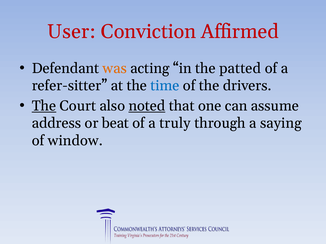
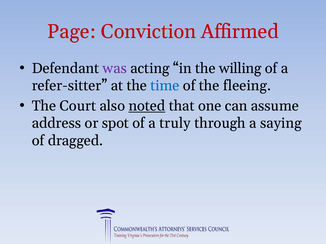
User: User -> Page
was colour: orange -> purple
patted: patted -> willing
drivers: drivers -> fleeing
The at (44, 106) underline: present -> none
beat: beat -> spot
window: window -> dragged
